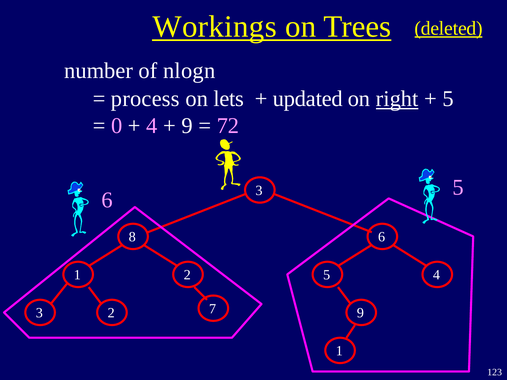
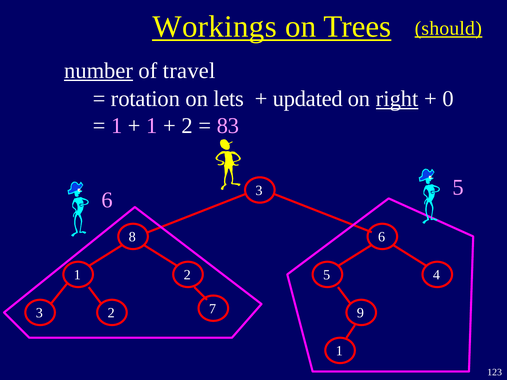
deleted: deleted -> should
number underline: none -> present
nlogn: nlogn -> travel
process: process -> rotation
5 at (448, 99): 5 -> 0
0 at (117, 126): 0 -> 1
4 at (152, 126): 4 -> 1
9 at (187, 126): 9 -> 2
72: 72 -> 83
